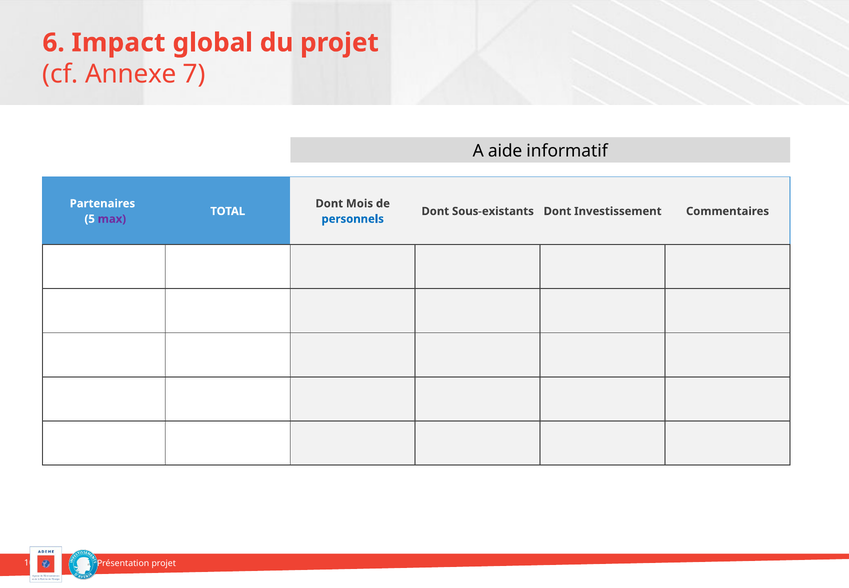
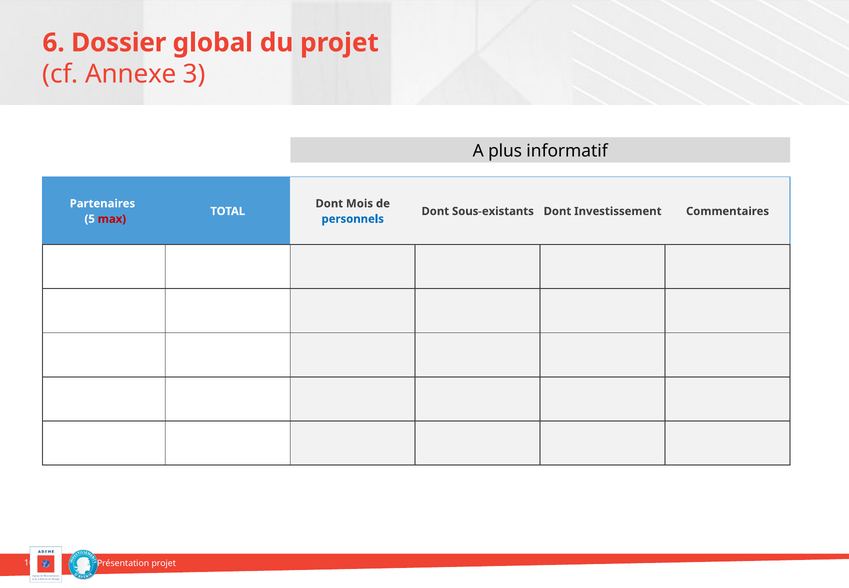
Impact: Impact -> Dossier
7: 7 -> 3
aide: aide -> plus
max colour: purple -> red
